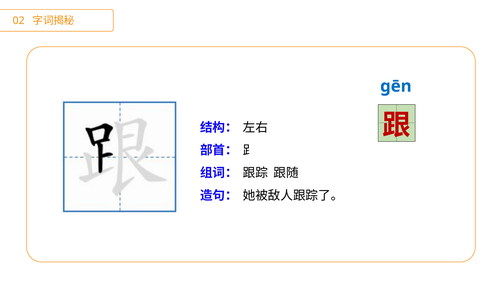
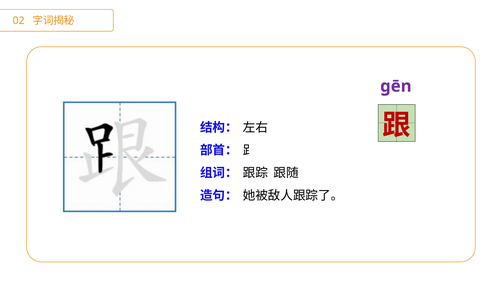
ɡēn colour: blue -> purple
